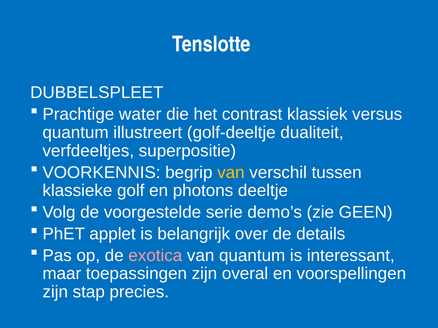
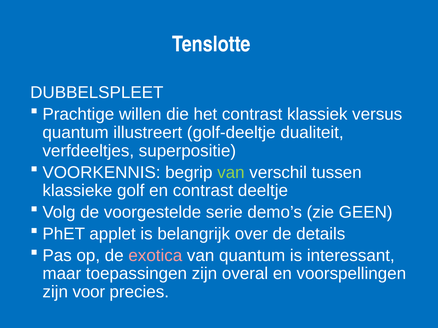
water: water -> willen
van at (231, 173) colour: yellow -> light green
en photons: photons -> contrast
stap: stap -> voor
